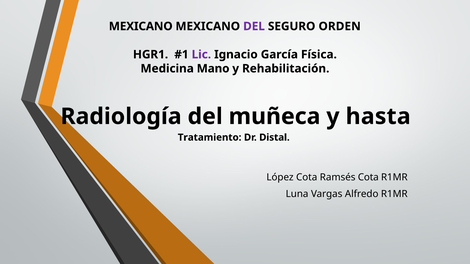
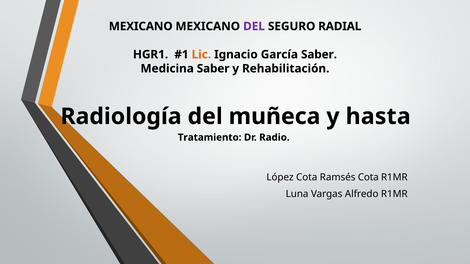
ORDEN: ORDEN -> RADIAL
Lic colour: purple -> orange
García Física: Física -> Saber
Medicina Mano: Mano -> Saber
Distal: Distal -> Radio
